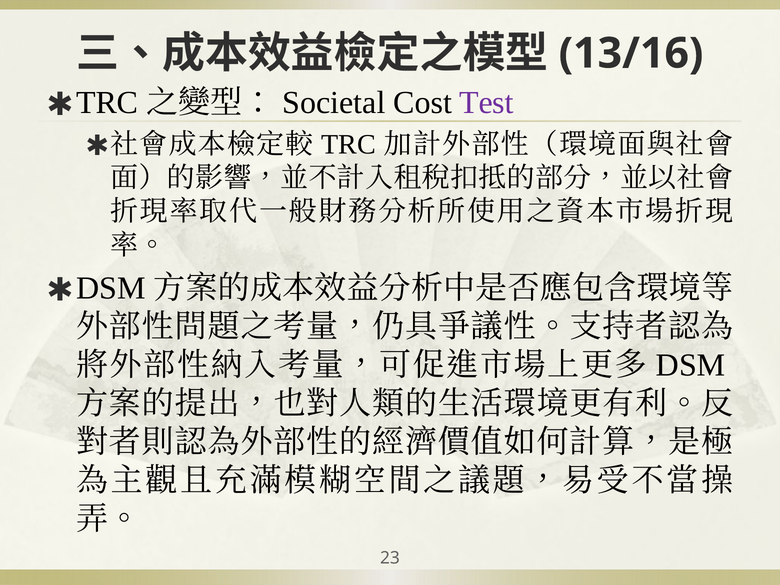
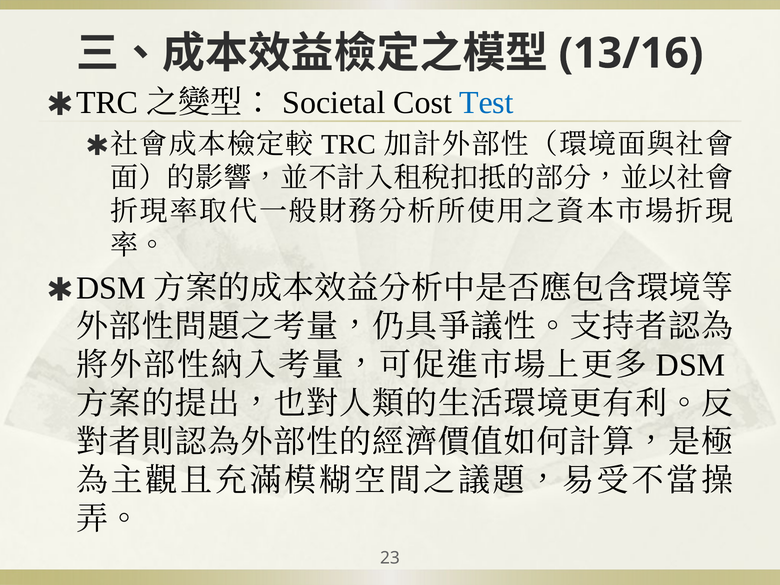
Test colour: purple -> blue
